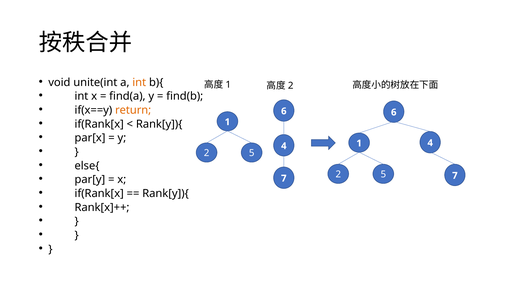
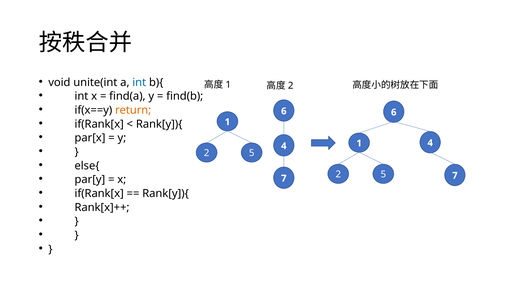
int at (139, 82) colour: orange -> blue
